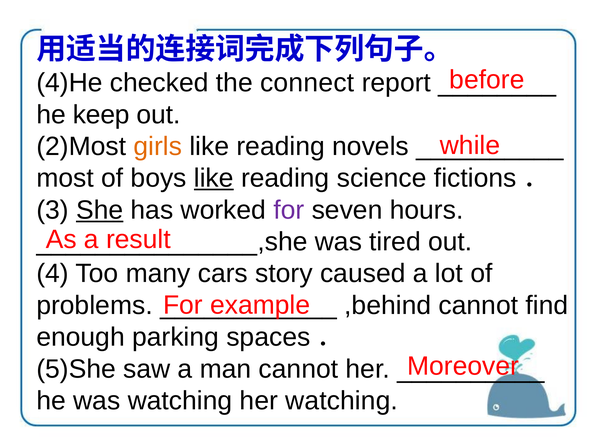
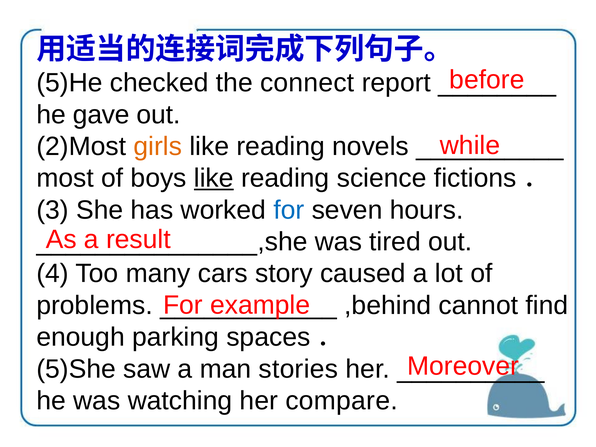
4)He: 4)He -> 5)He
keep: keep -> gave
She underline: present -> none
for at (289, 210) colour: purple -> blue
man cannot: cannot -> stories
her watching: watching -> compare
